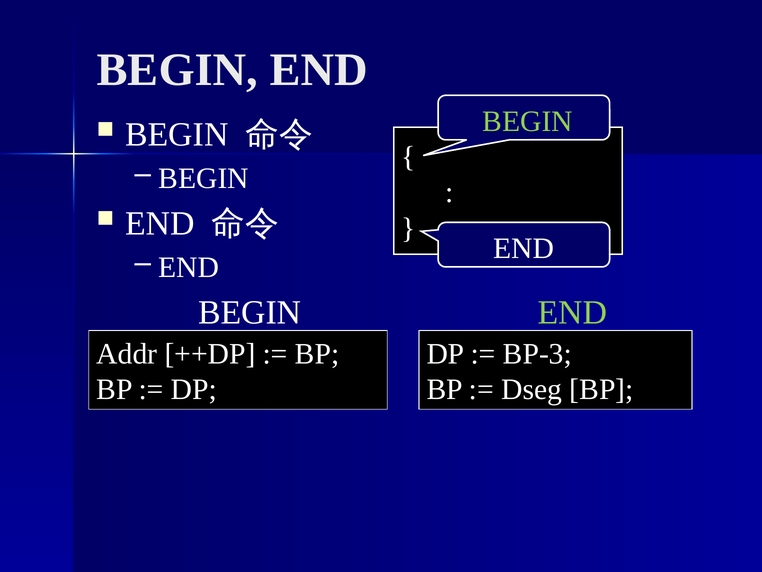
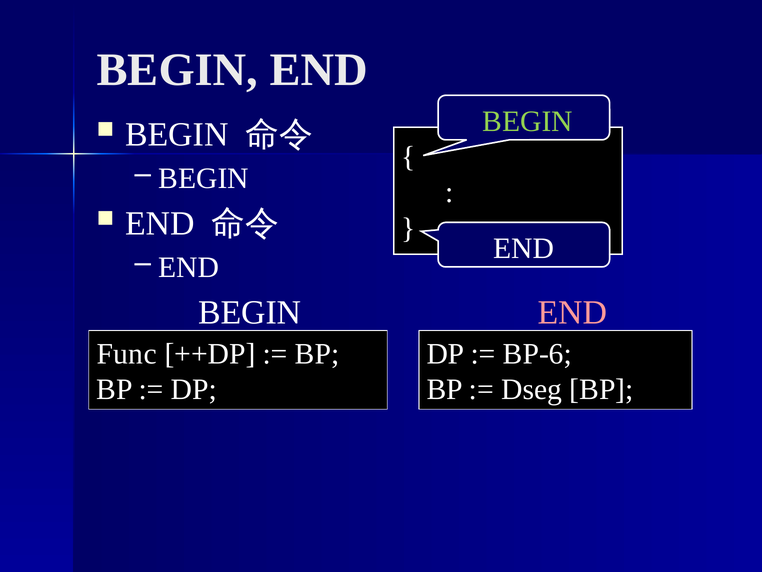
END at (572, 312) colour: light green -> pink
Addr: Addr -> Func
BP-3: BP-3 -> BP-6
